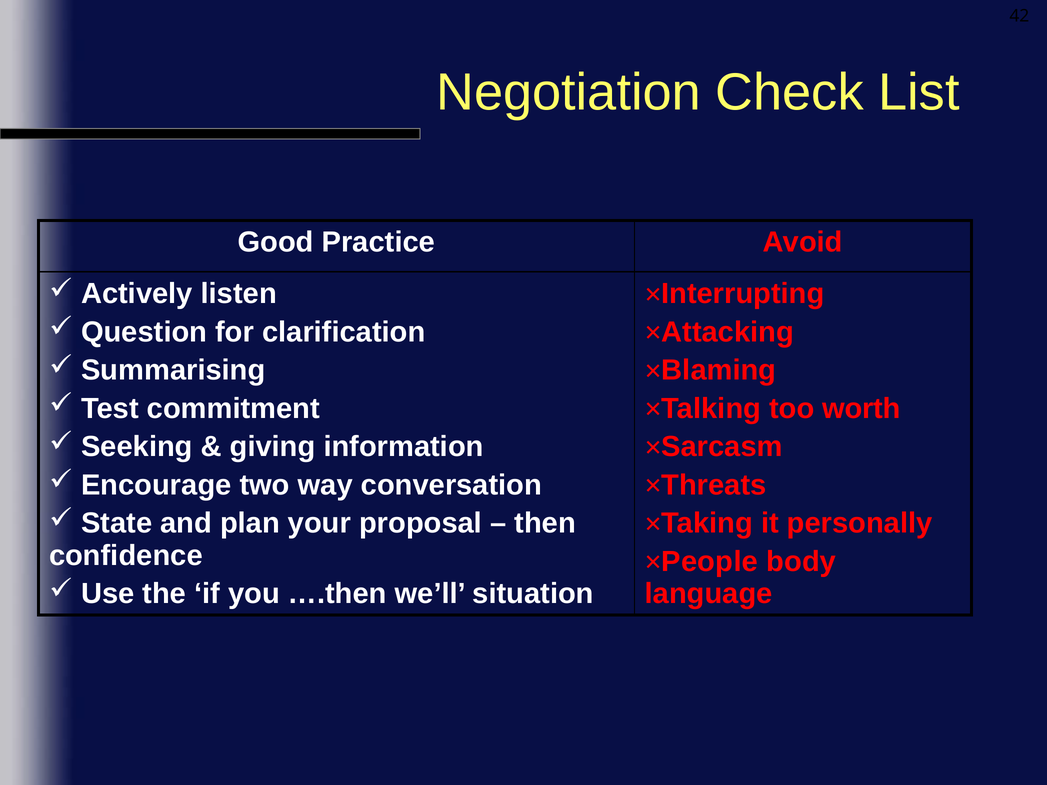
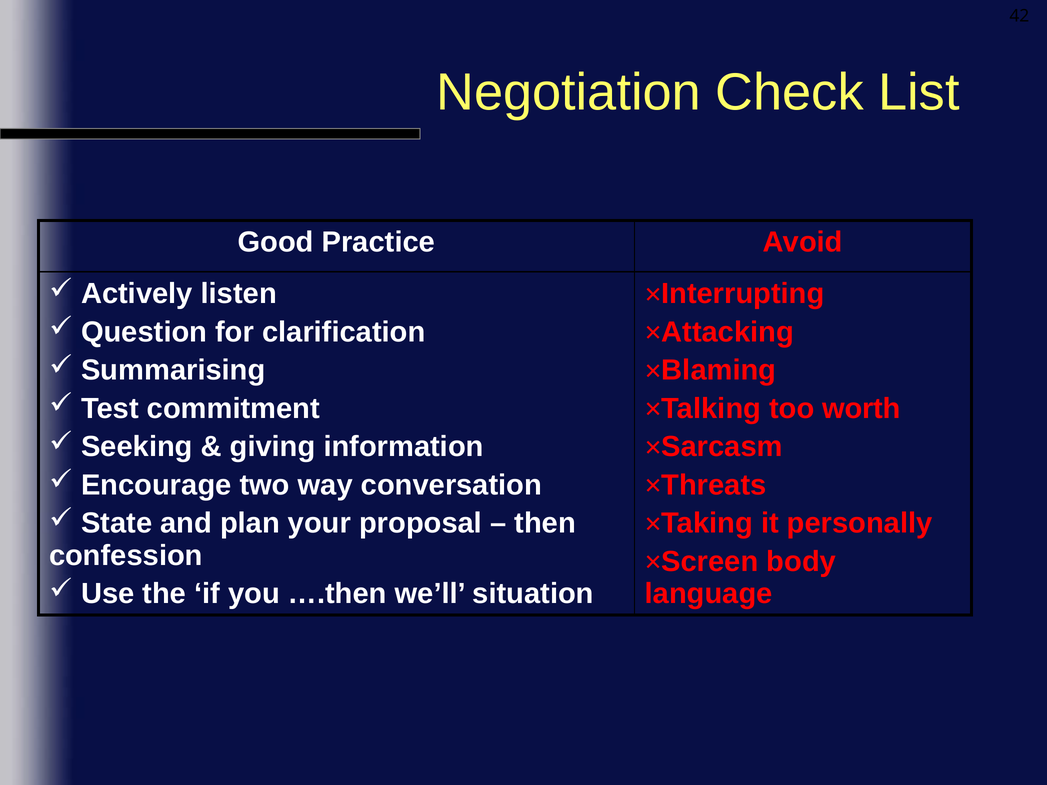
confidence: confidence -> confession
People: People -> Screen
